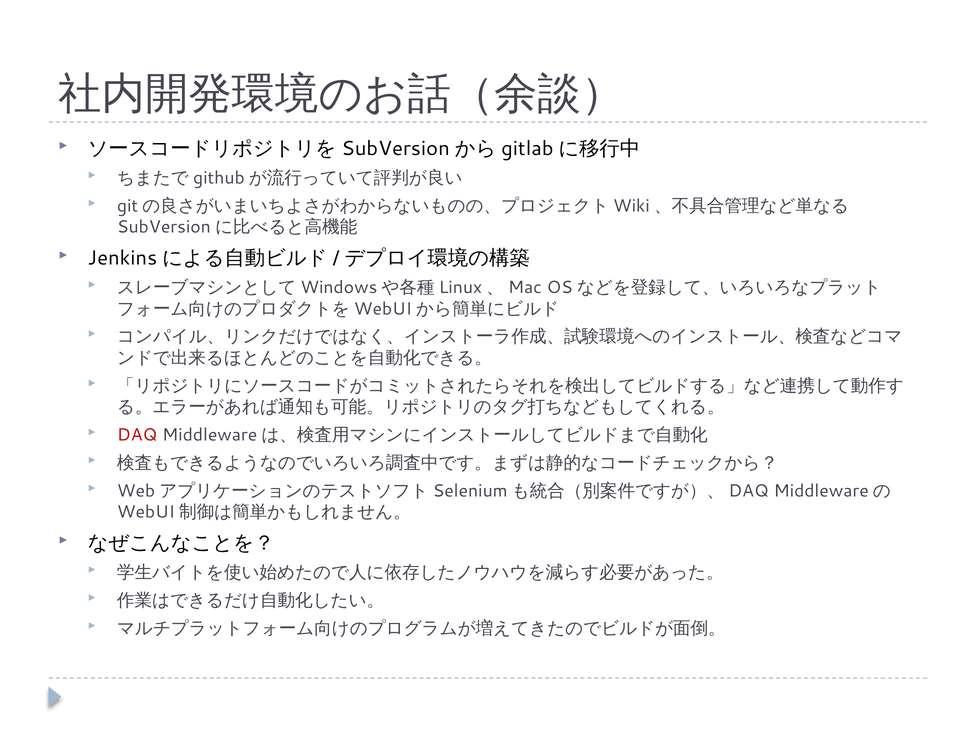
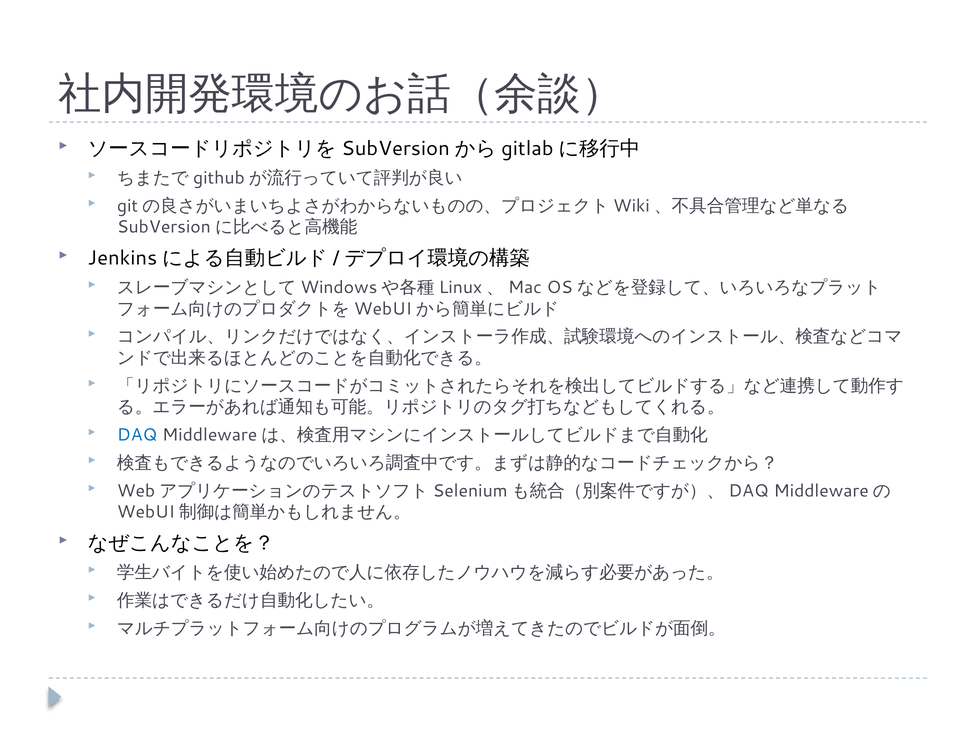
DAQ colour: red -> blue
